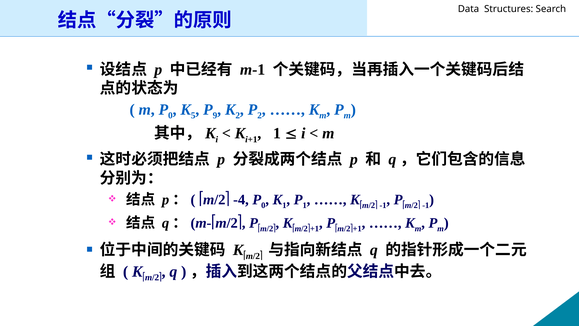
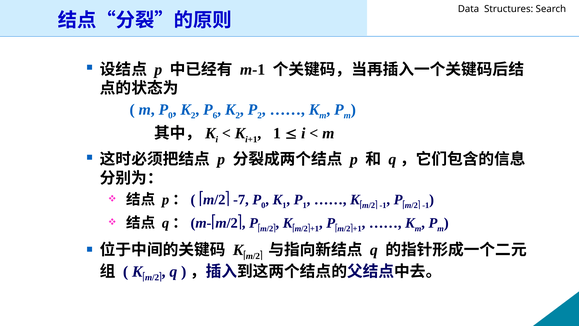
5 at (193, 116): 5 -> 2
9: 9 -> 6
-4: -4 -> -7
